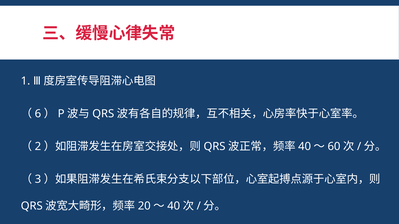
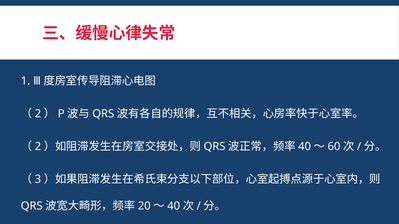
6 at (38, 114): 6 -> 2
